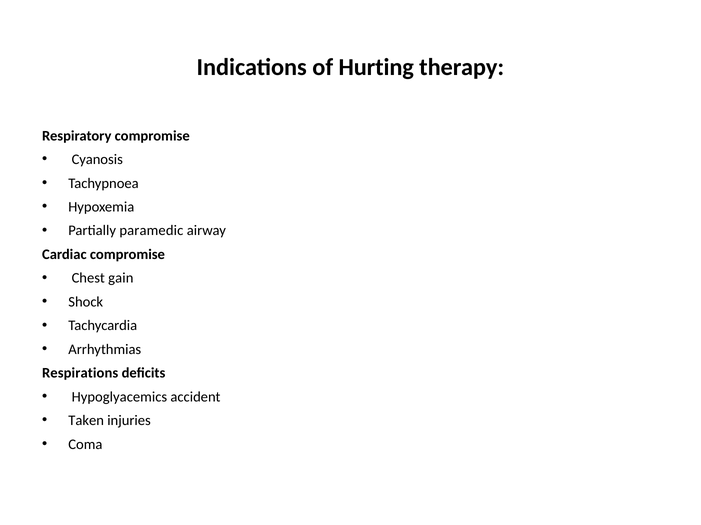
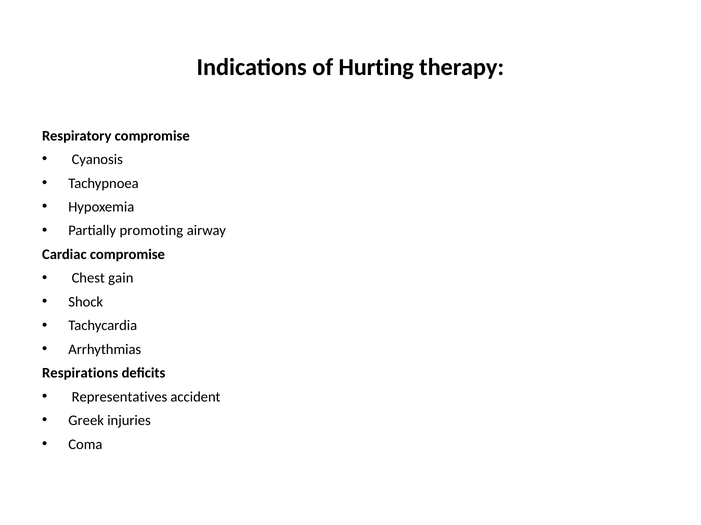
paramedic: paramedic -> promoting
Hypoglyacemics: Hypoglyacemics -> Representatives
Taken: Taken -> Greek
